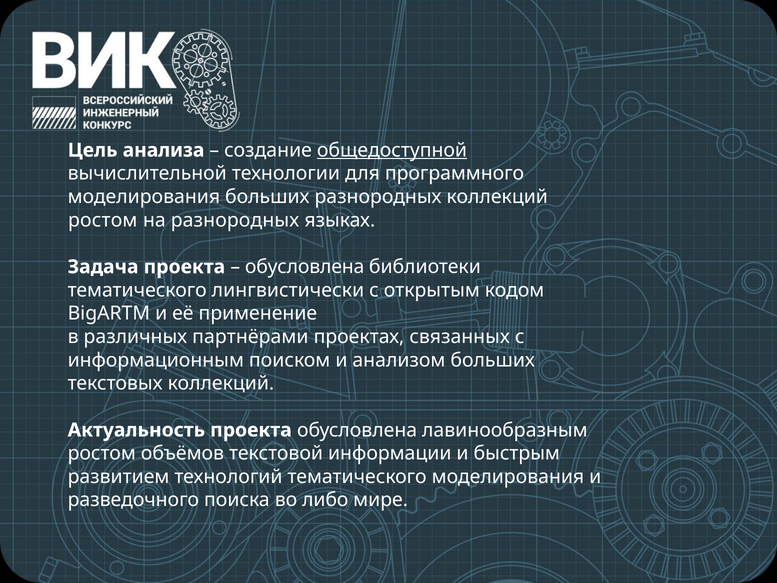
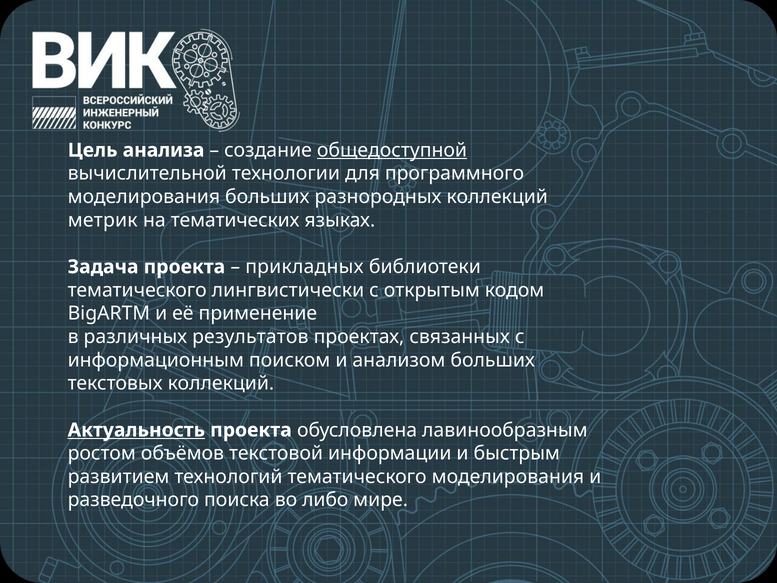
ростом at (103, 220): ростом -> метрик
на разнородных: разнородных -> тематических
обусловлена at (305, 267): обусловлена -> прикладных
партнёрами: партнёрами -> результатов
Актуальность underline: none -> present
